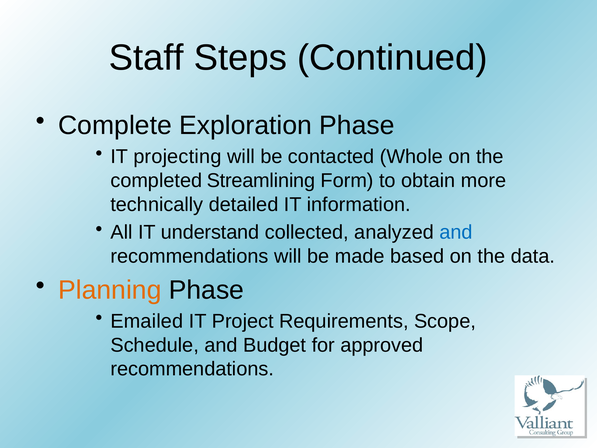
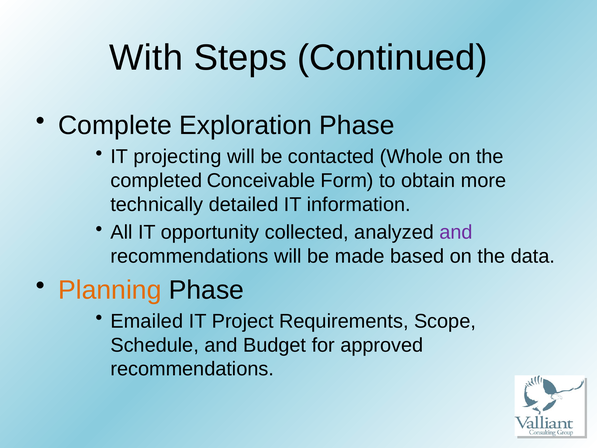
Staff: Staff -> With
Streamlining: Streamlining -> Conceivable
understand: understand -> opportunity
and at (456, 232) colour: blue -> purple
